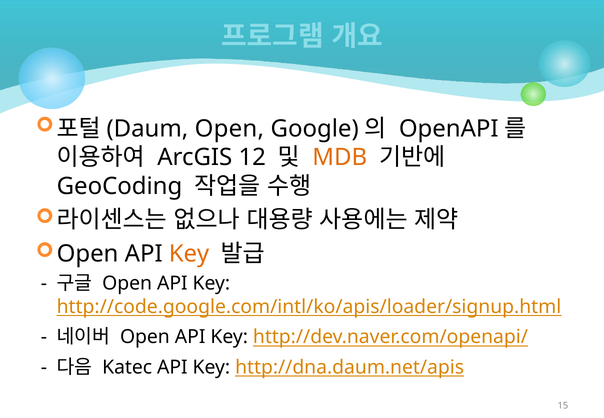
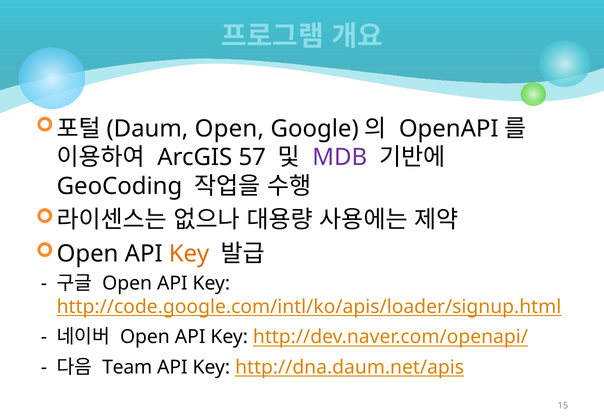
12: 12 -> 57
MDB colour: orange -> purple
Katec: Katec -> Team
